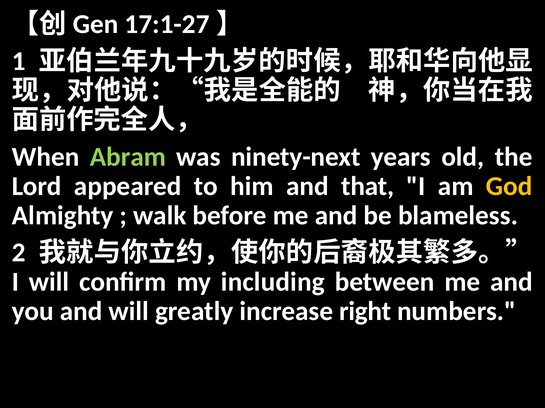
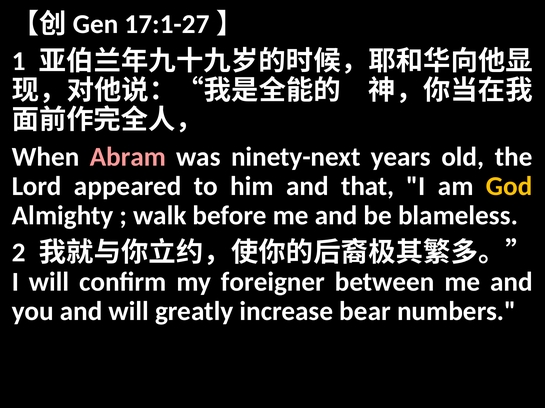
Abram colour: light green -> pink
including: including -> foreigner
right: right -> bear
